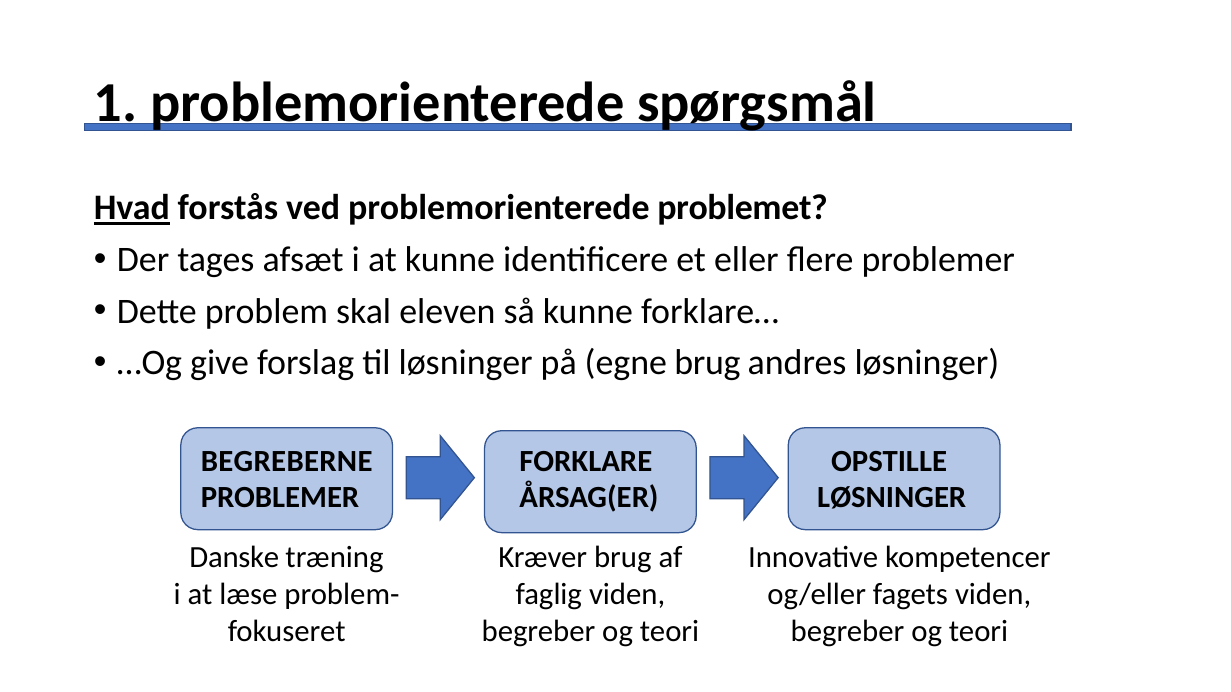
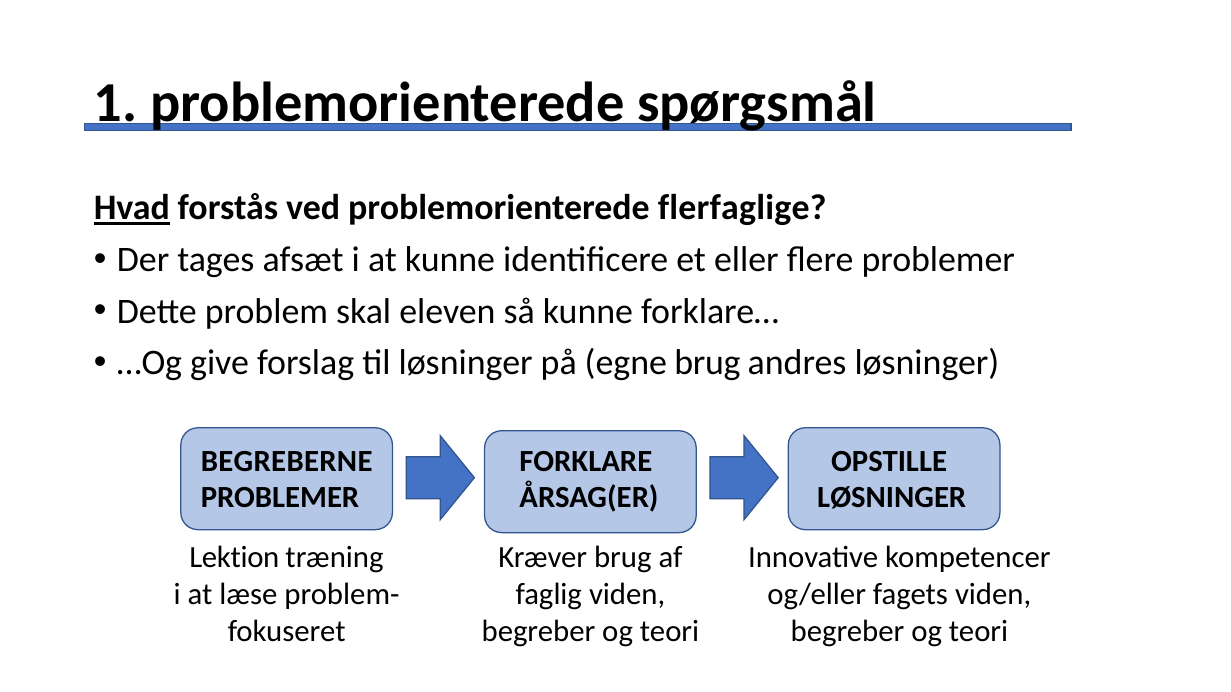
problemet: problemet -> flerfaglige
Danske: Danske -> Lektion
